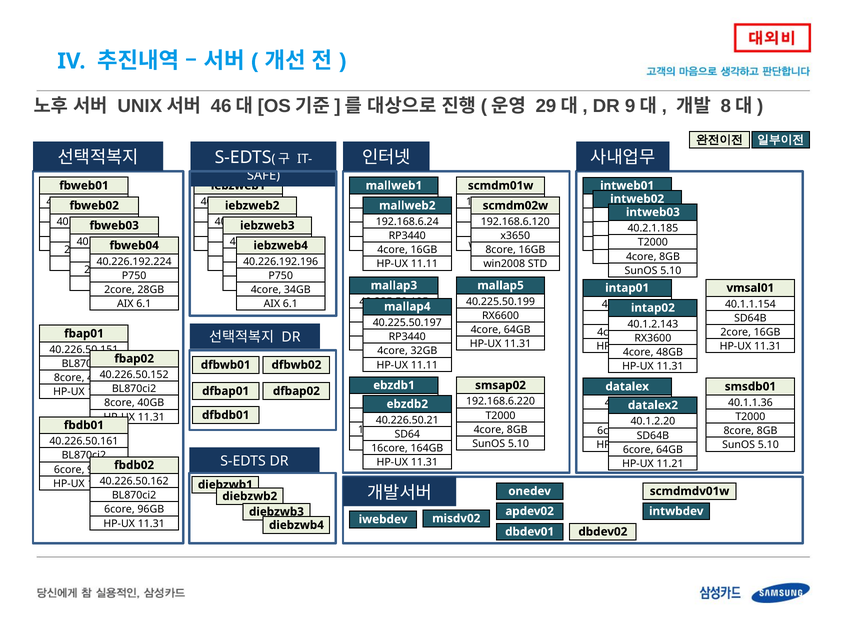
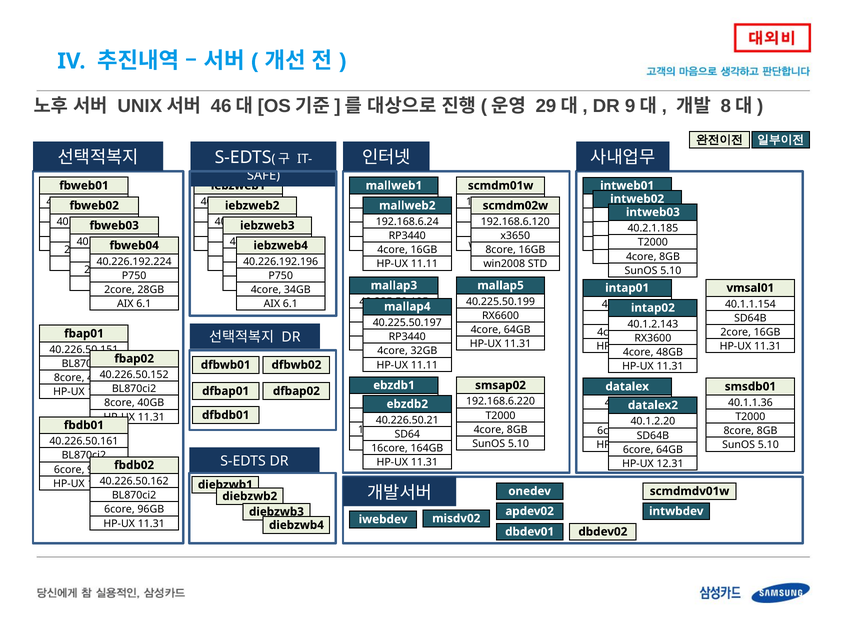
11.21: 11.21 -> 12.31
